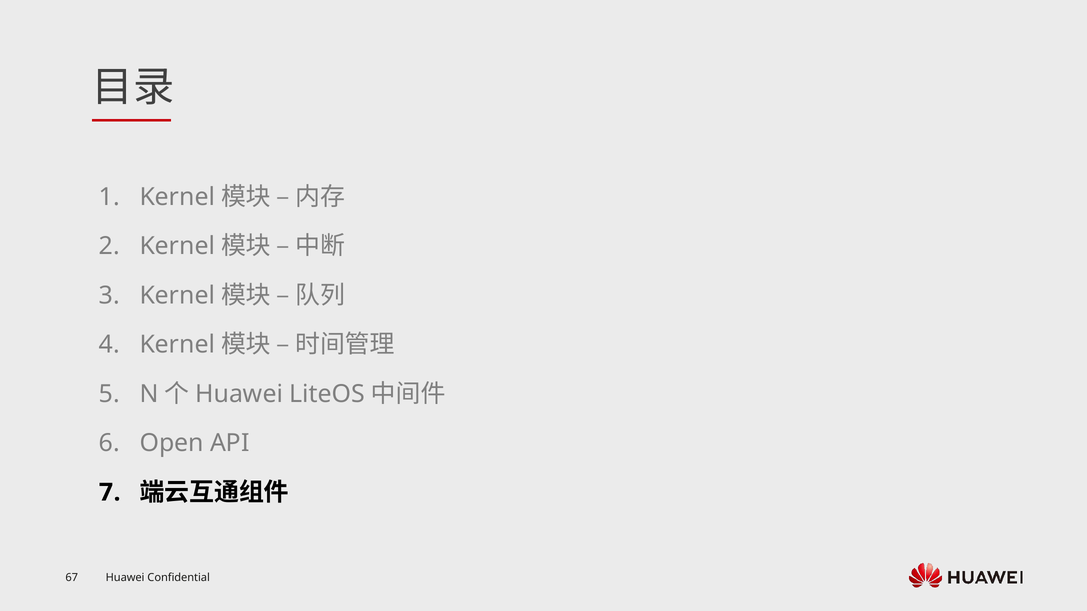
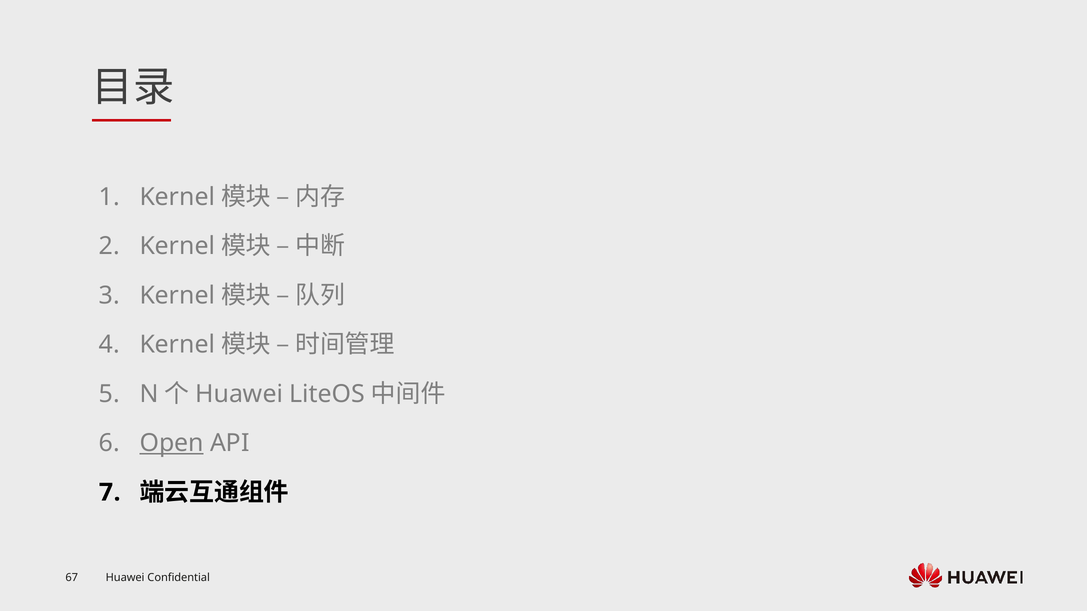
Open underline: none -> present
